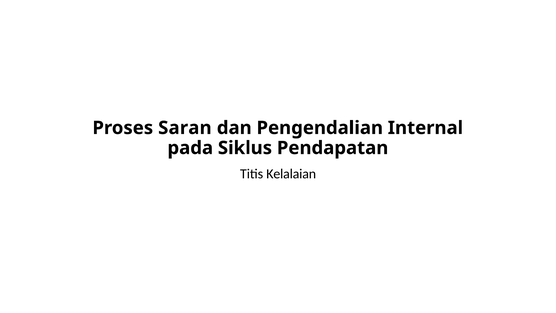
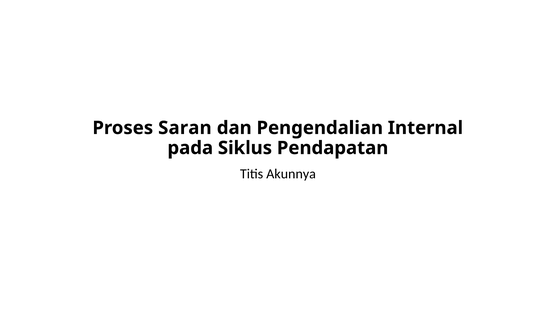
Kelalaian: Kelalaian -> Akunnya
